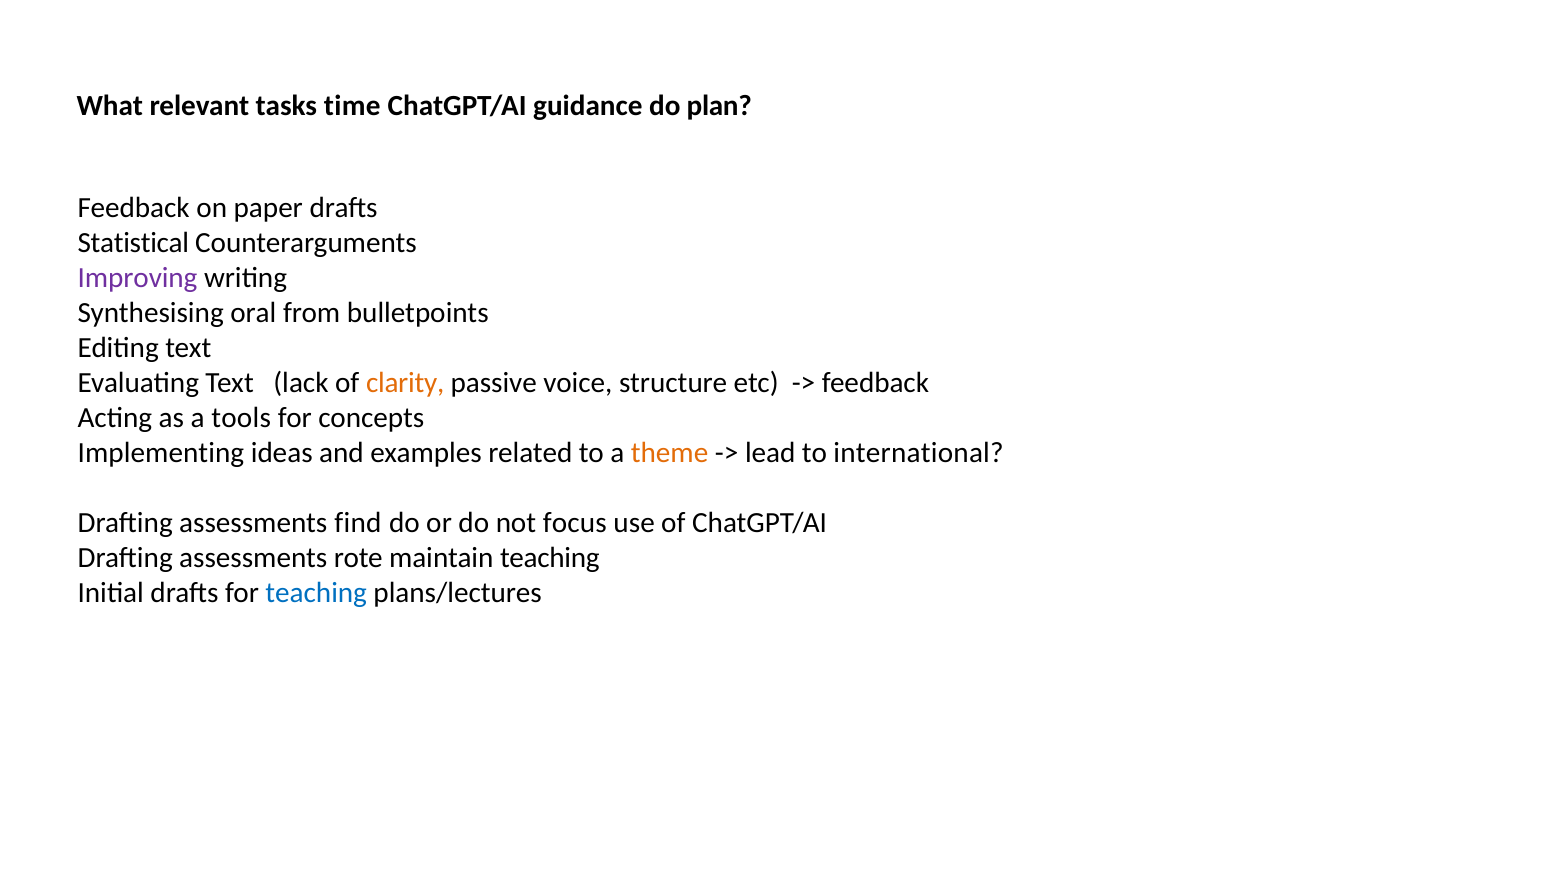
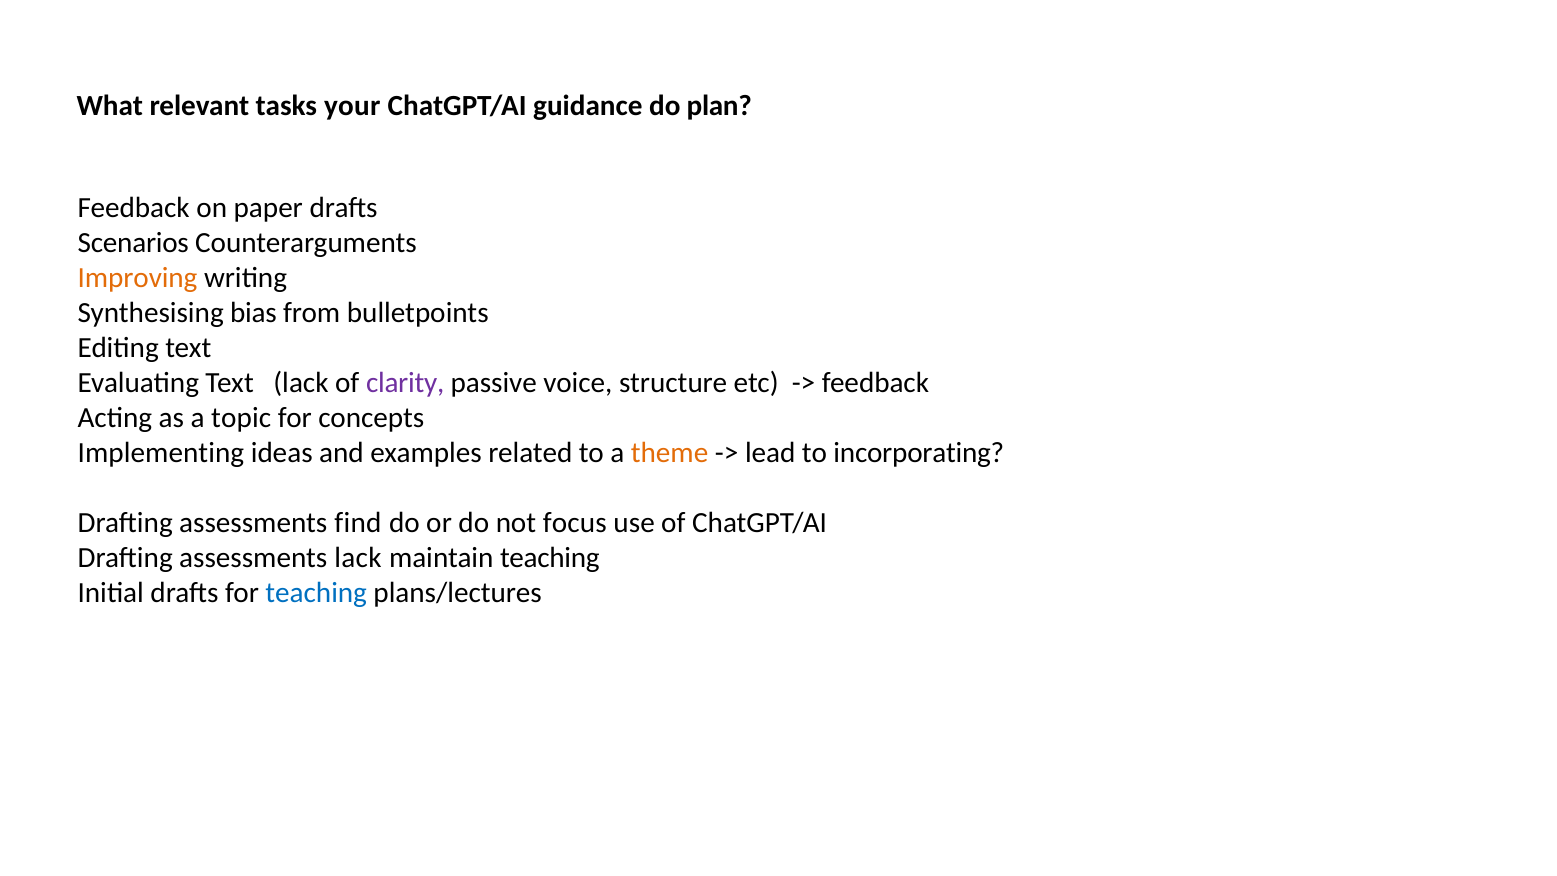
time: time -> your
Statistical: Statistical -> Scenarios
Improving colour: purple -> orange
oral: oral -> bias
clarity colour: orange -> purple
tools: tools -> topic
international: international -> incorporating
assessments rote: rote -> lack
